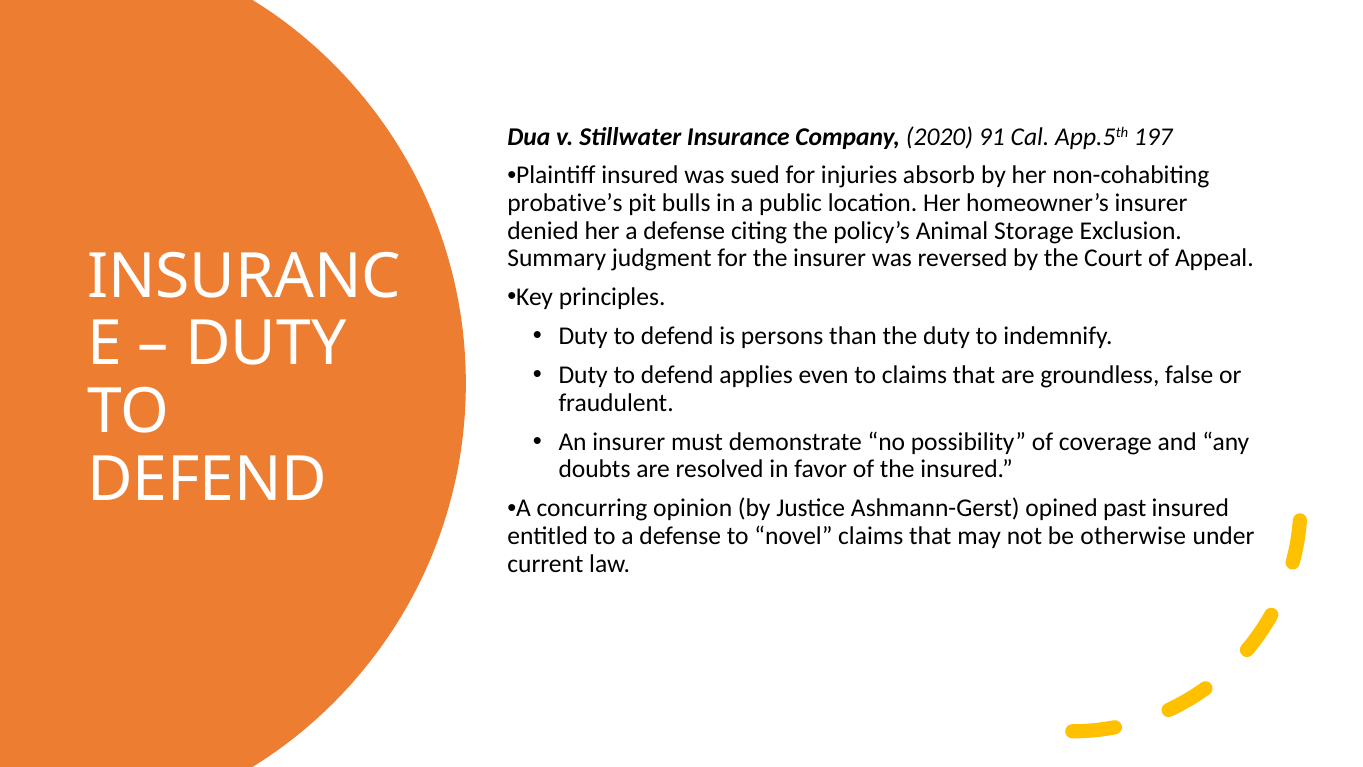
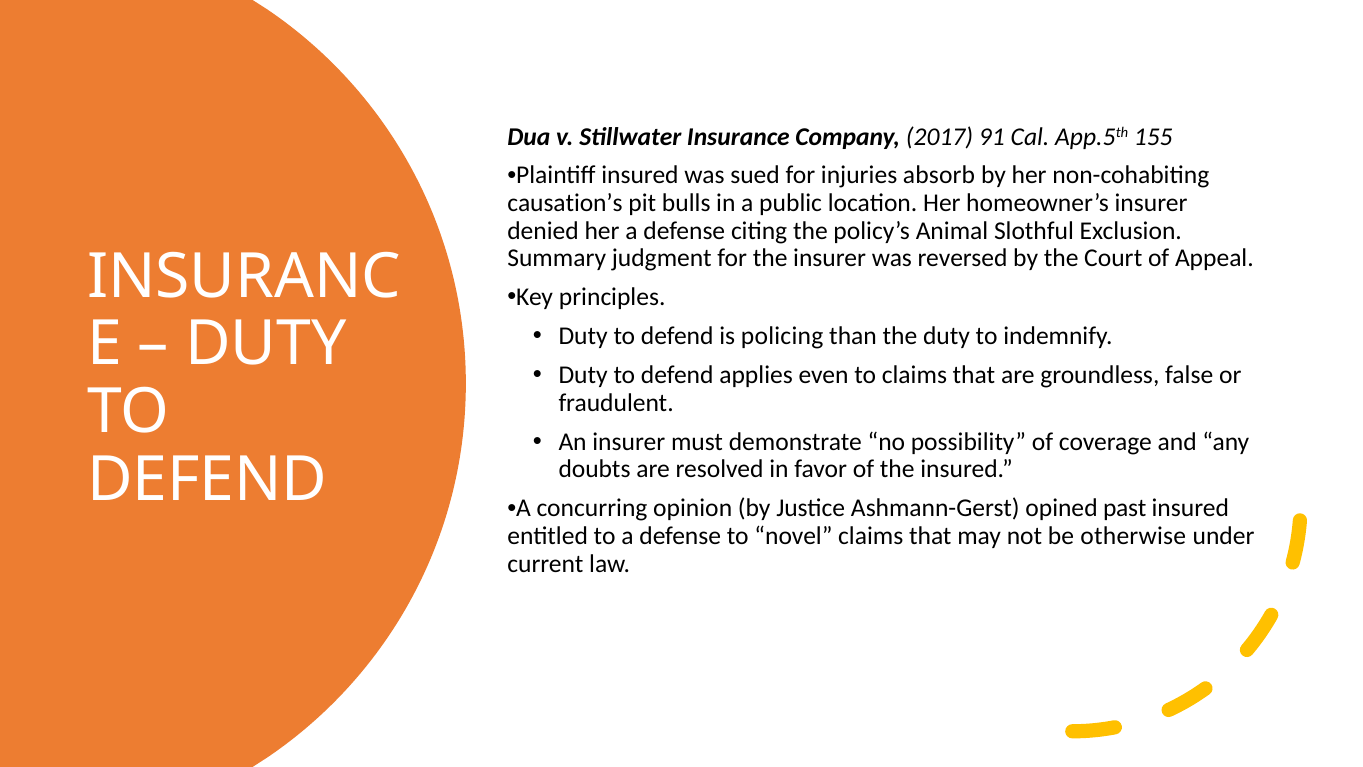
2020: 2020 -> 2017
197: 197 -> 155
probative’s: probative’s -> causation’s
Storage: Storage -> Slothful
persons: persons -> policing
